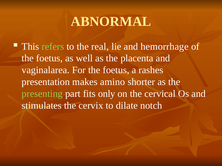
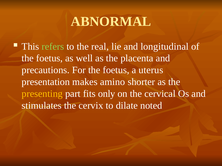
hemorrhage: hemorrhage -> longitudinal
vaginalarea: vaginalarea -> precautions
rashes: rashes -> uterus
presenting colour: light green -> yellow
notch: notch -> noted
